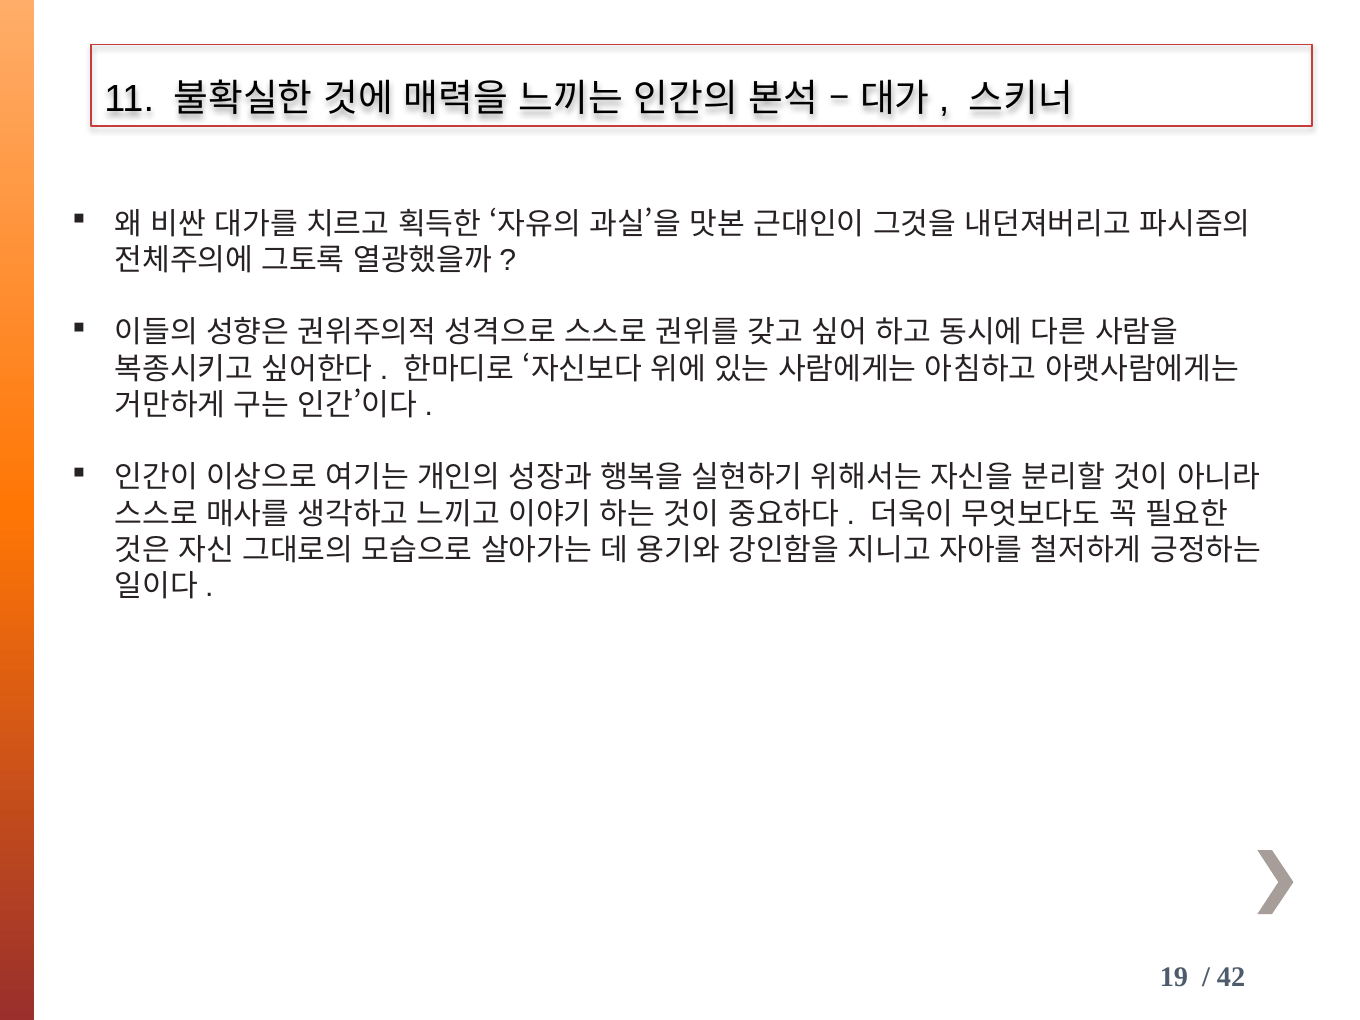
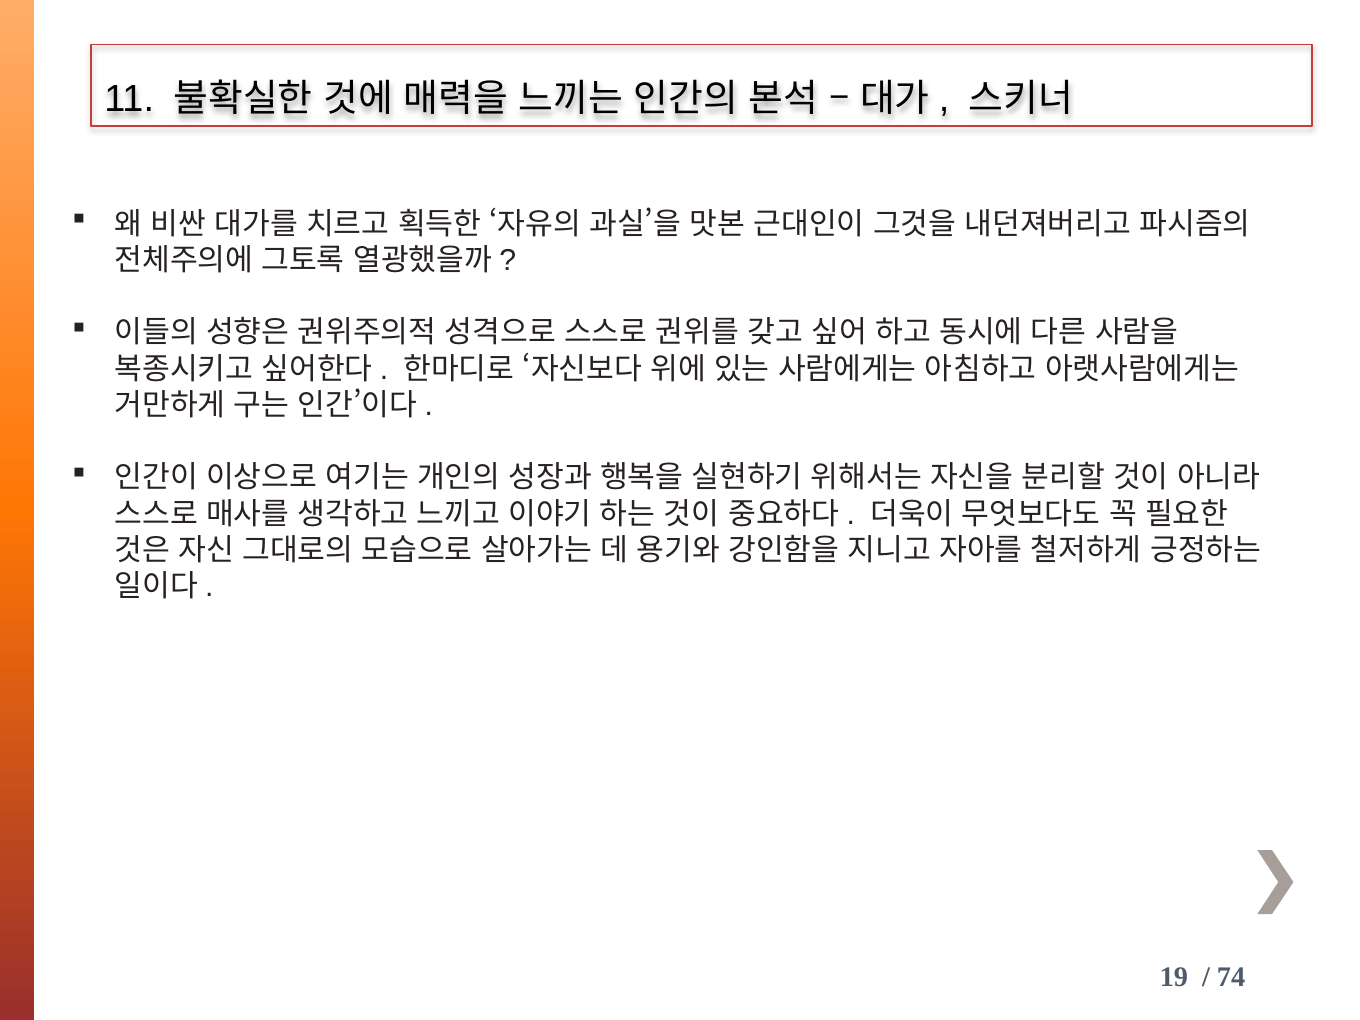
42: 42 -> 74
